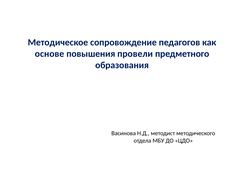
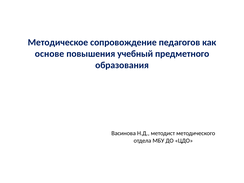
провели: провели -> учебный
